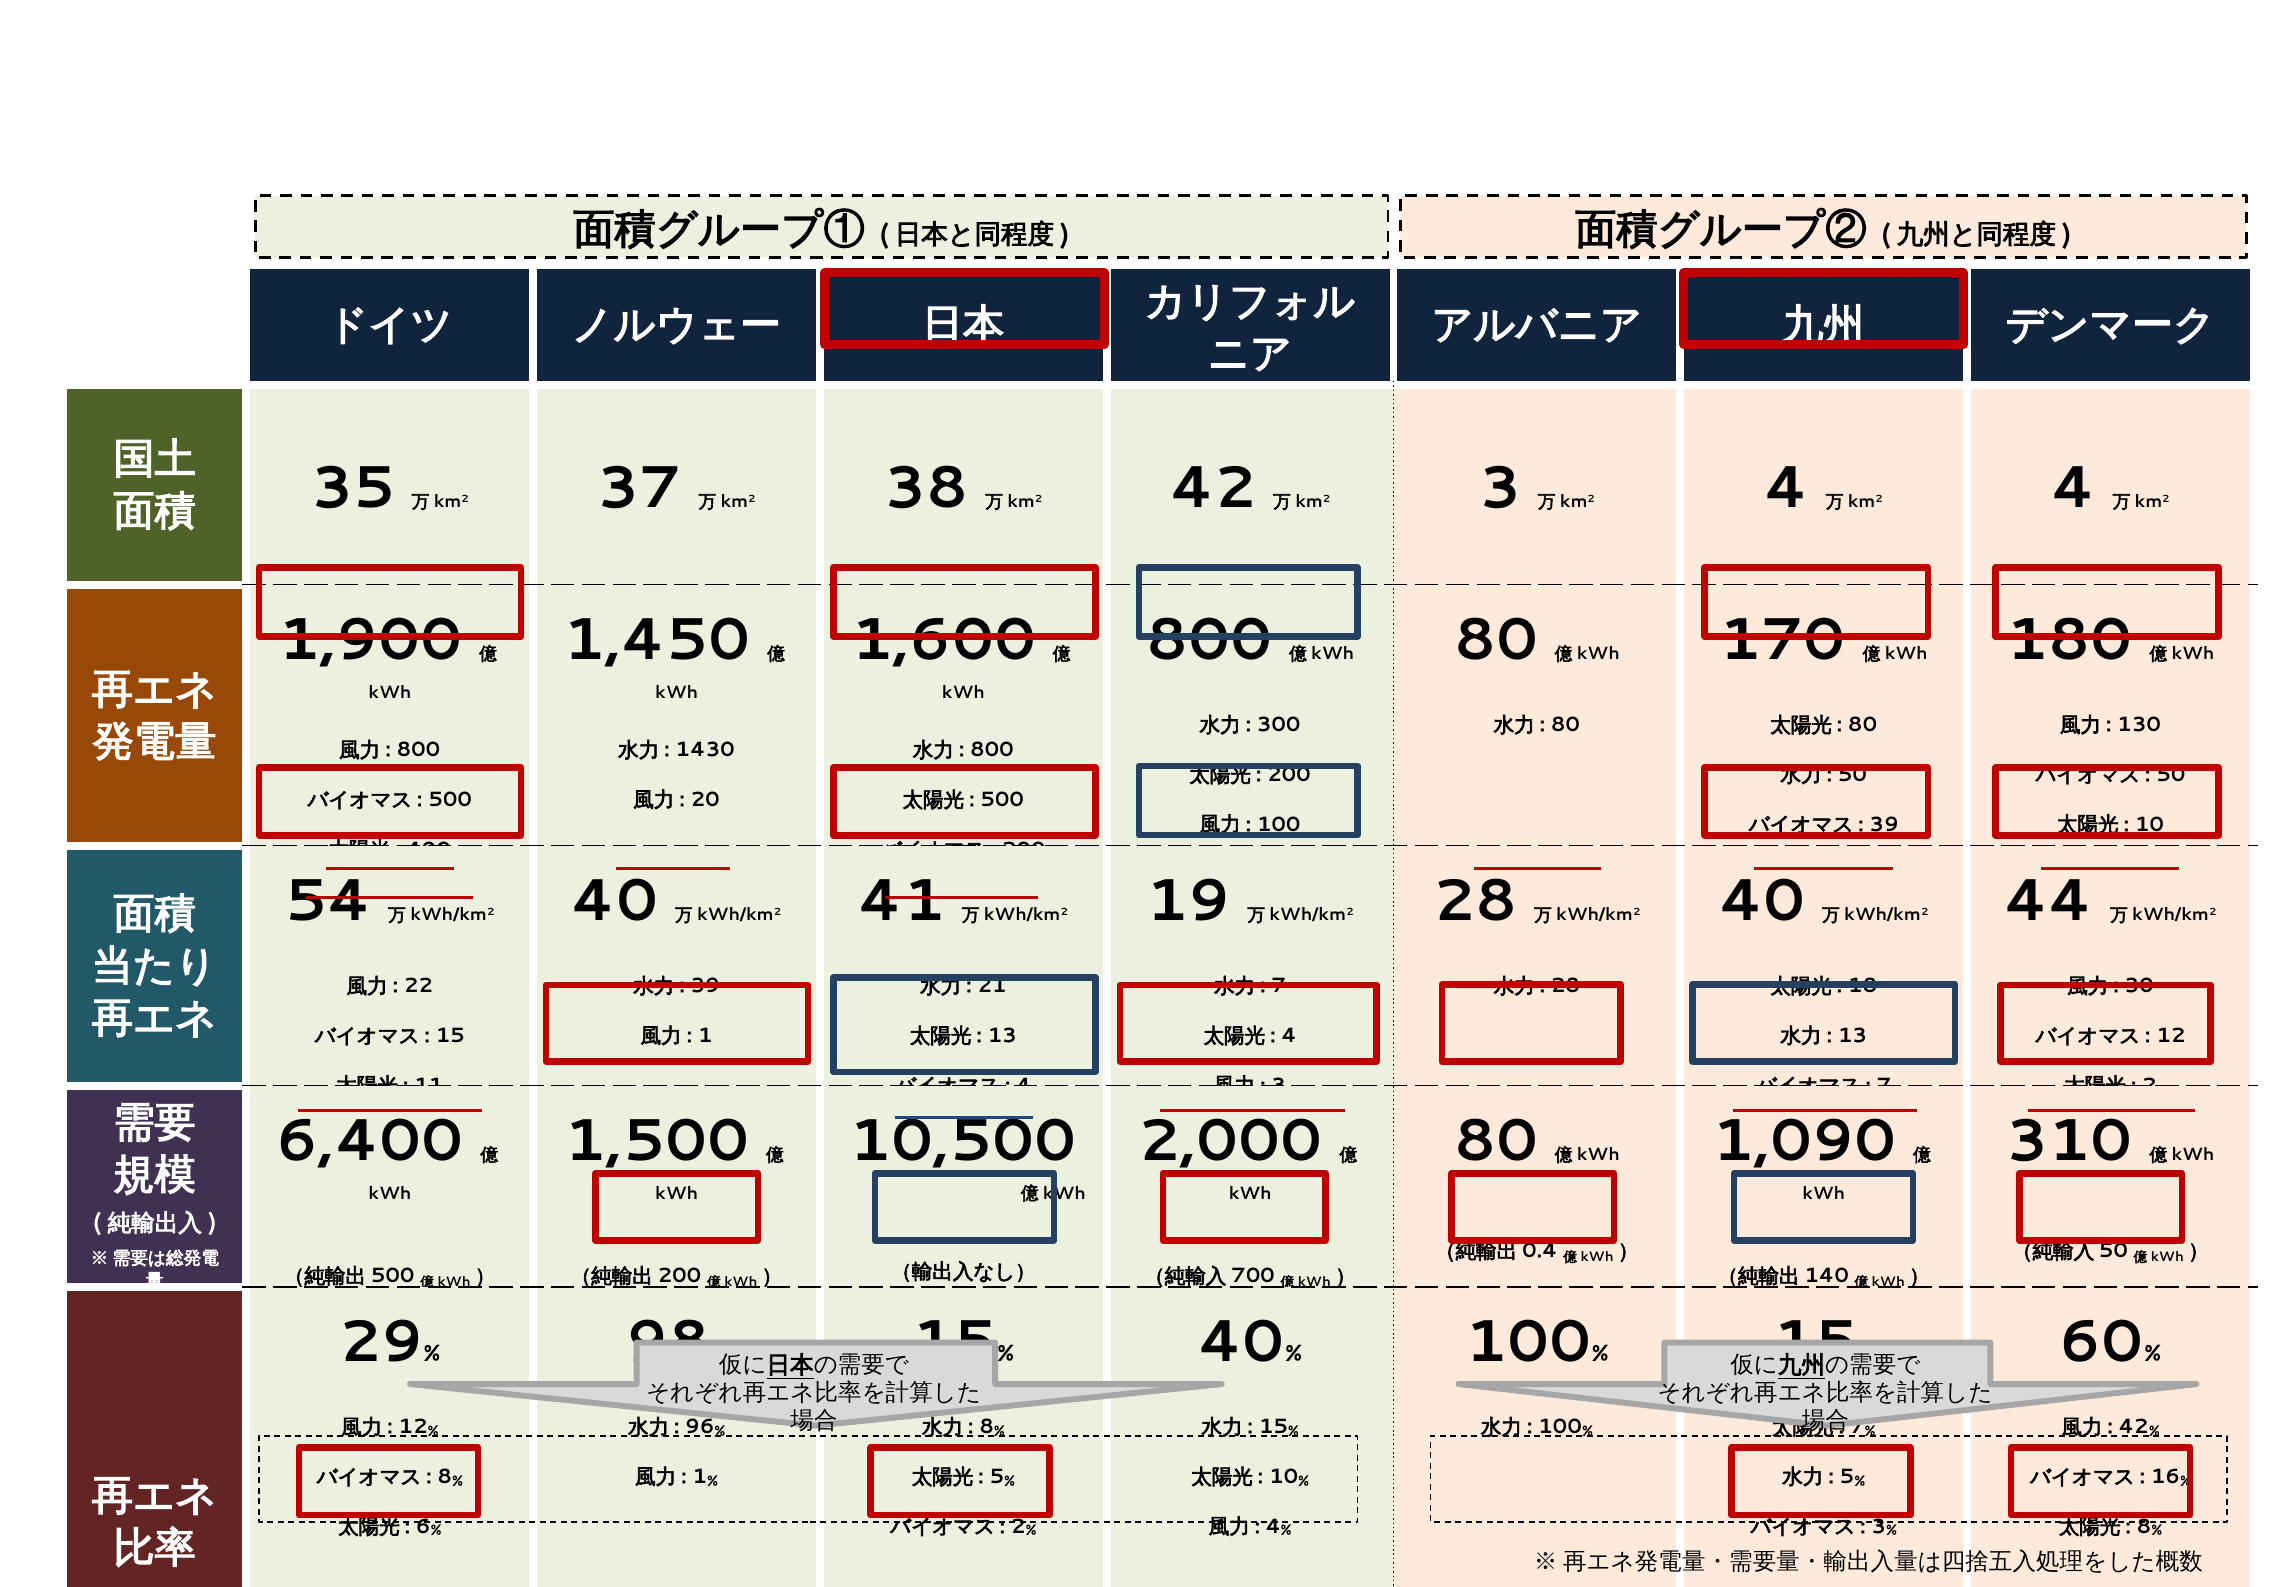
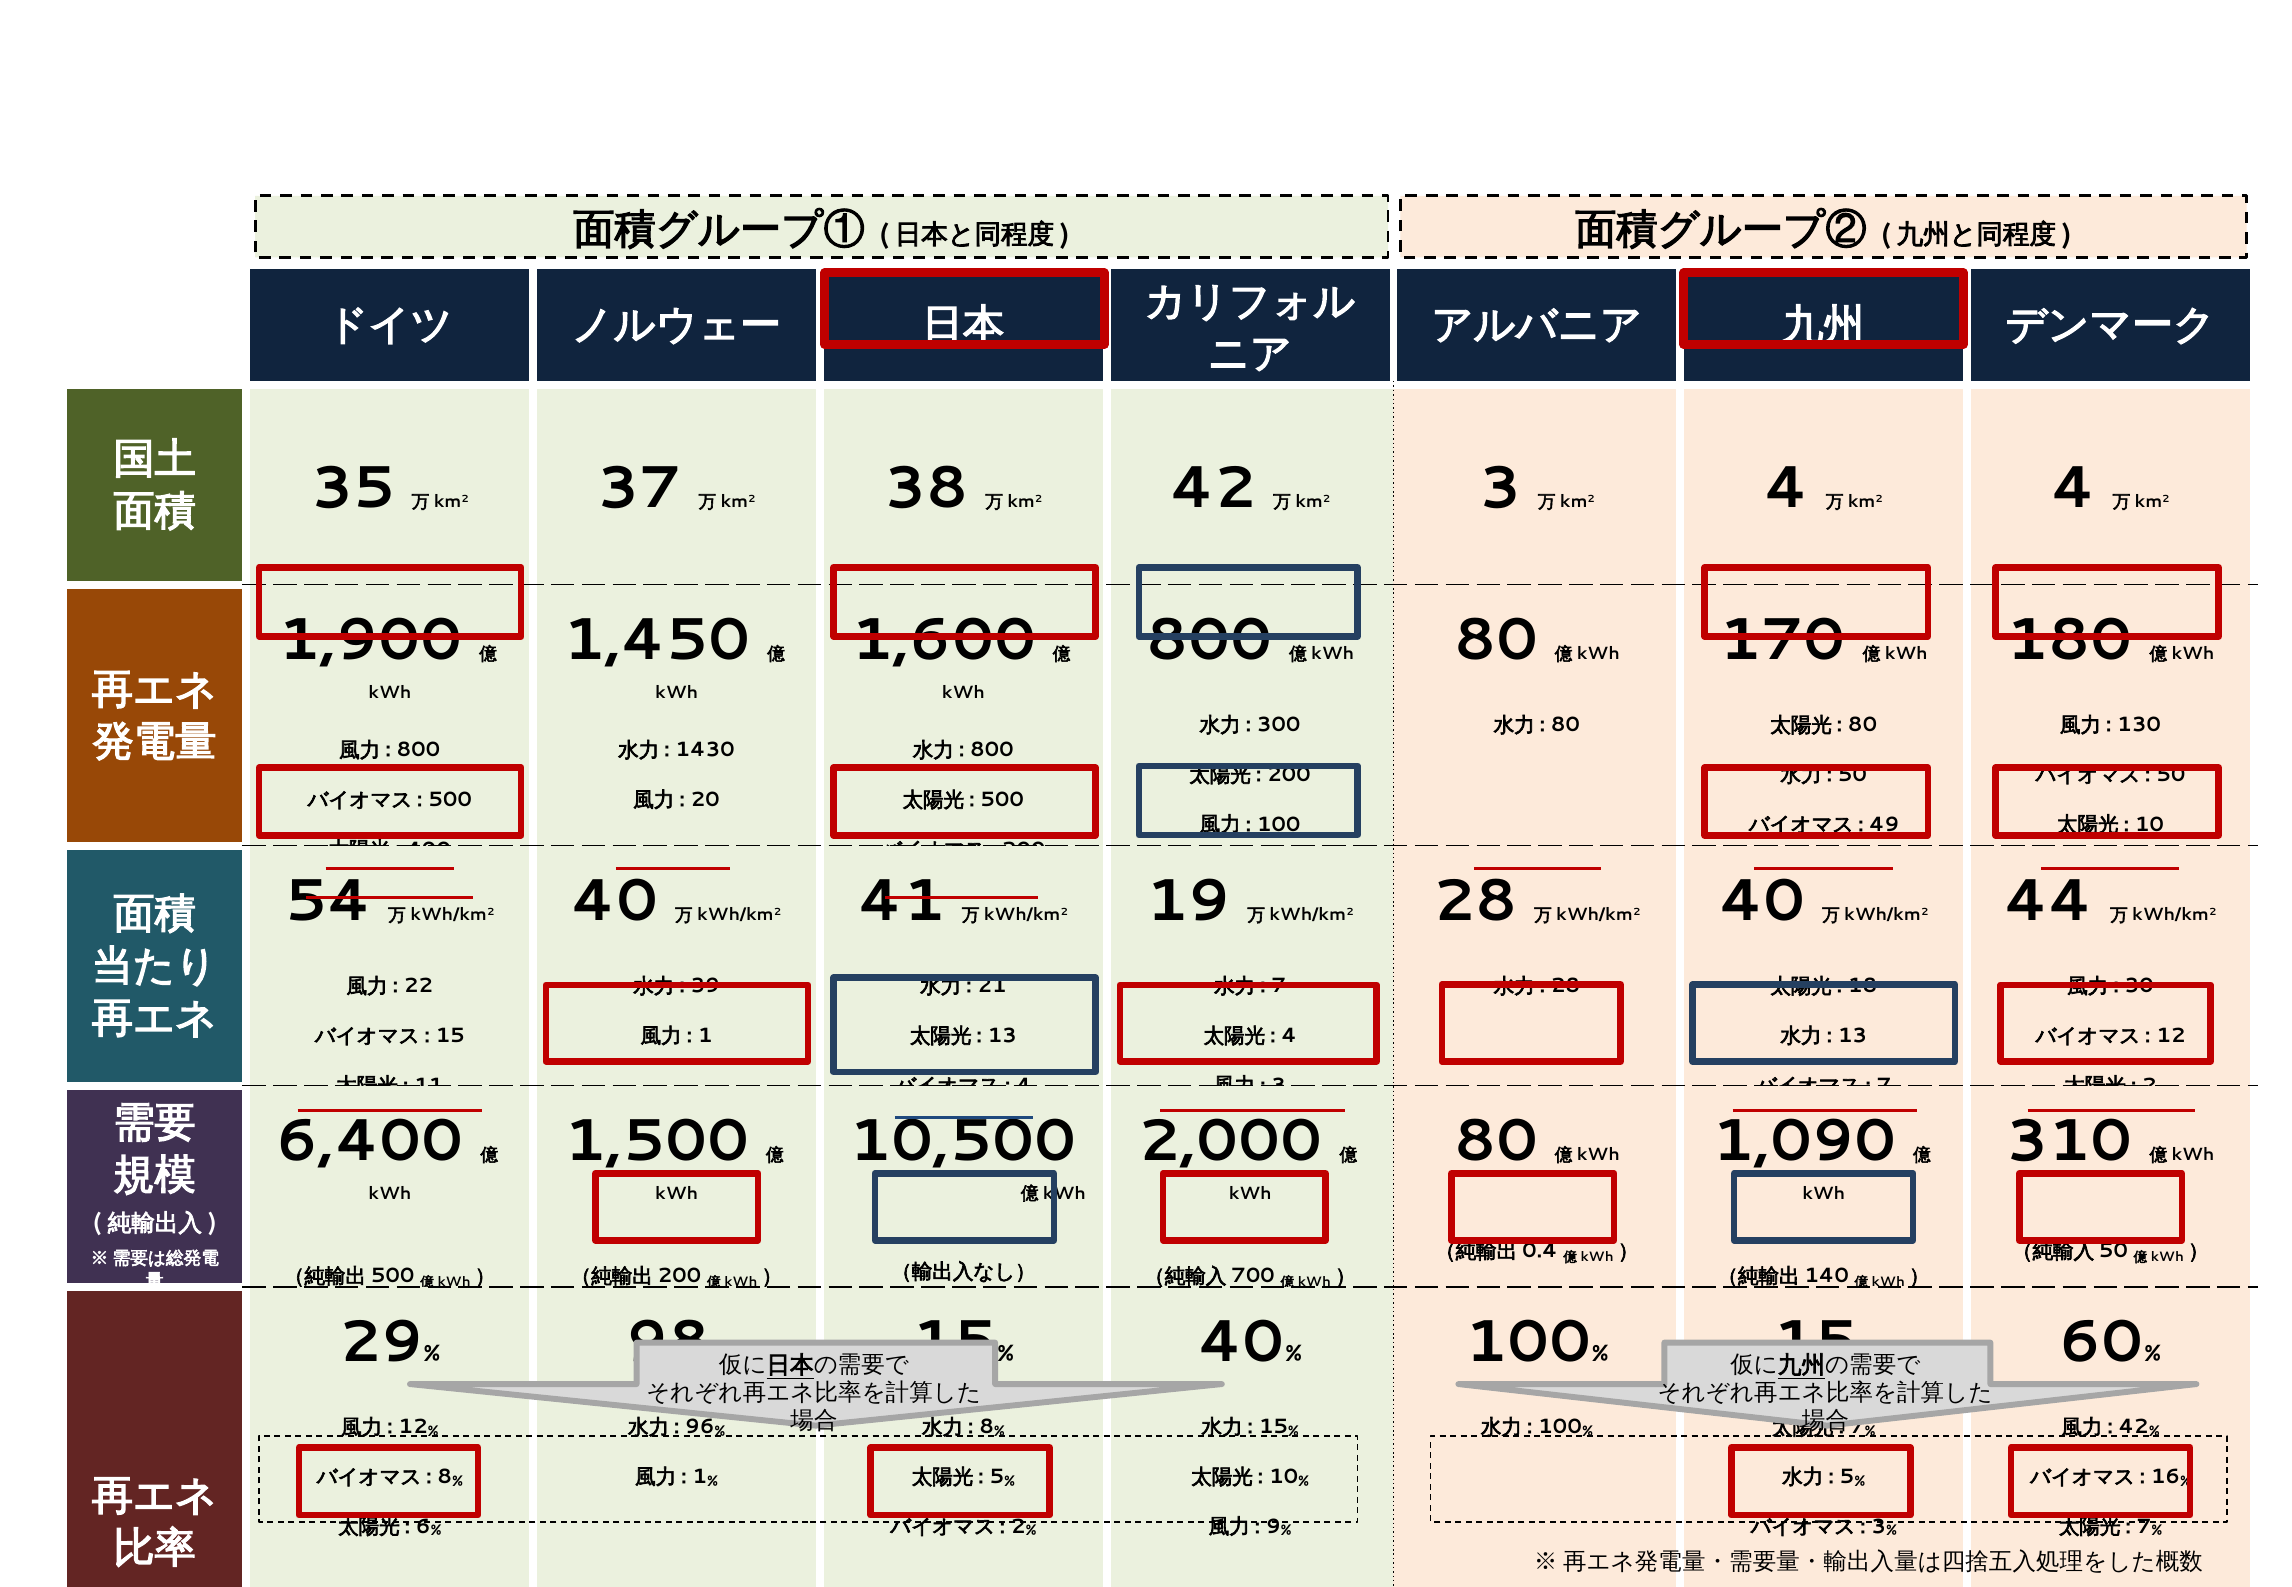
39 at (1884, 824): 39 -> 49
4 at (1273, 1526): 4 -> 9
8 at (2144, 1526): 8 -> 7
